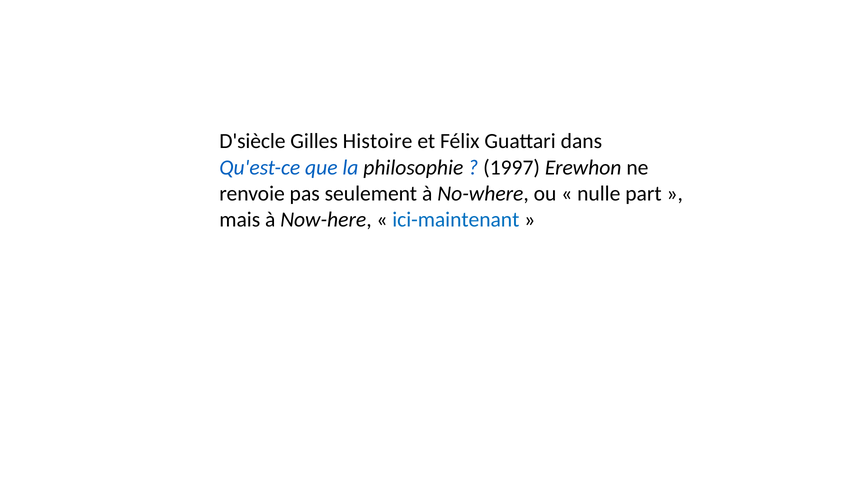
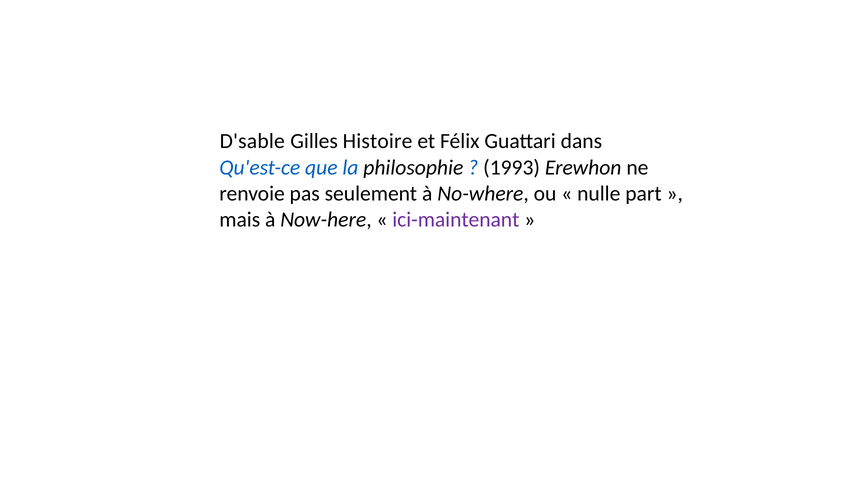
D'siècle: D'siècle -> D'sable
1997: 1997 -> 1993
ici-maintenant colour: blue -> purple
